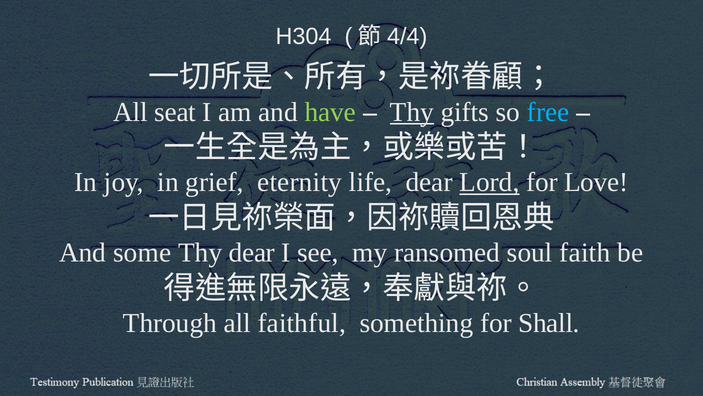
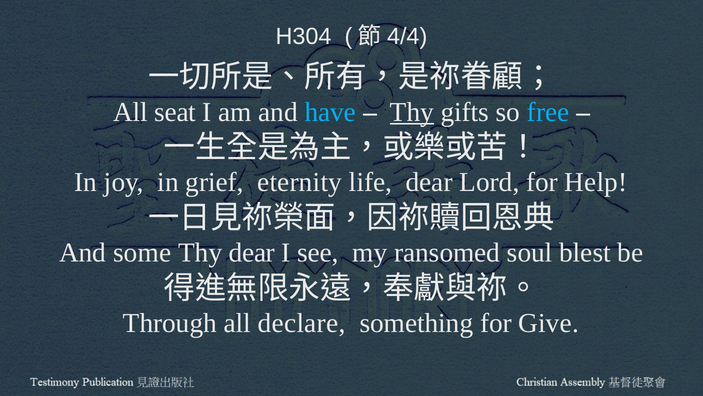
have colour: light green -> light blue
Lord underline: present -> none
Love: Love -> Help
faith: faith -> blest
faithful: faithful -> declare
Shall: Shall -> Give
